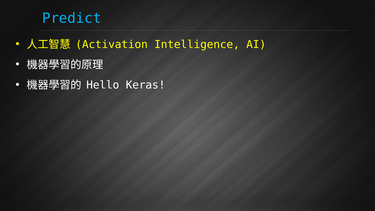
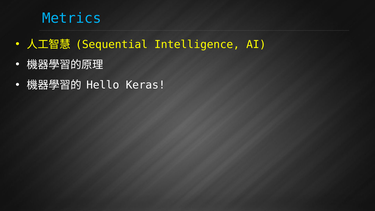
Predict: Predict -> Metrics
Activation: Activation -> Sequential
